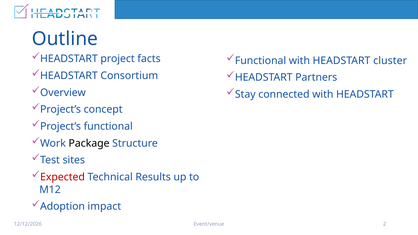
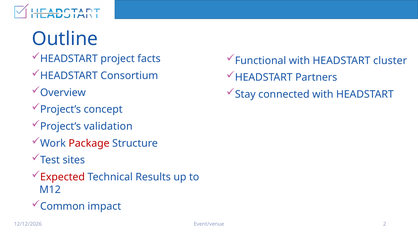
Project’s functional: functional -> validation
Package colour: black -> red
Adoption: Adoption -> Common
